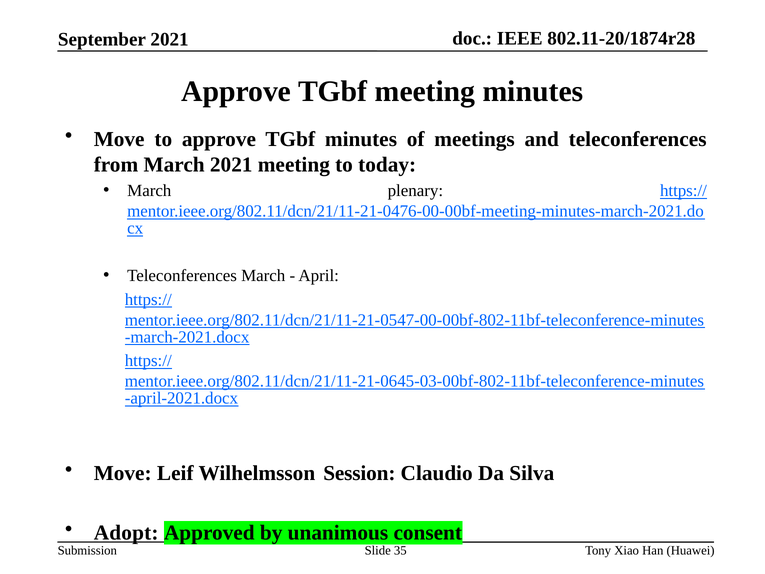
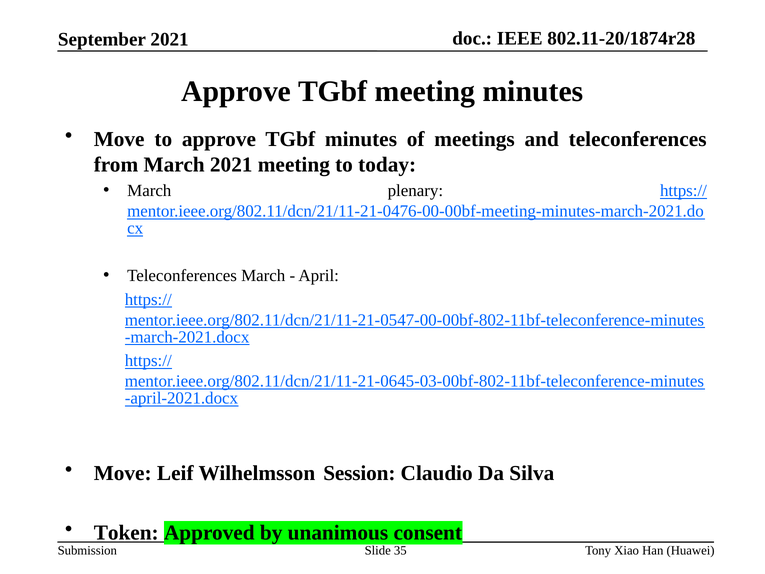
Adopt: Adopt -> Token
